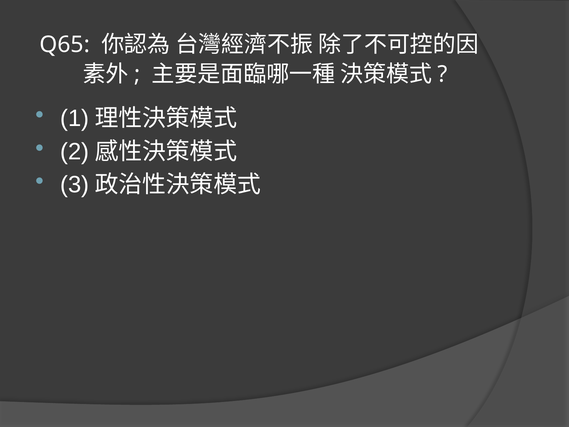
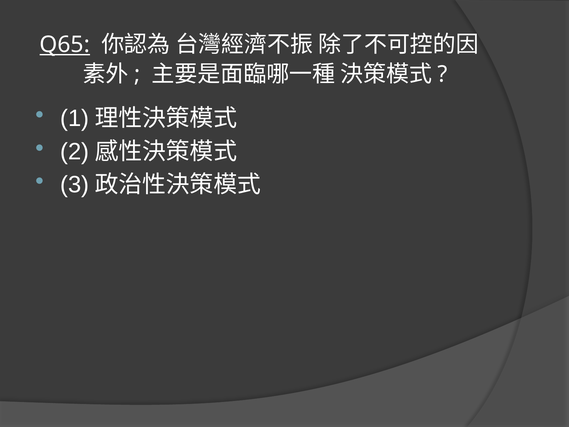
Q65 underline: none -> present
